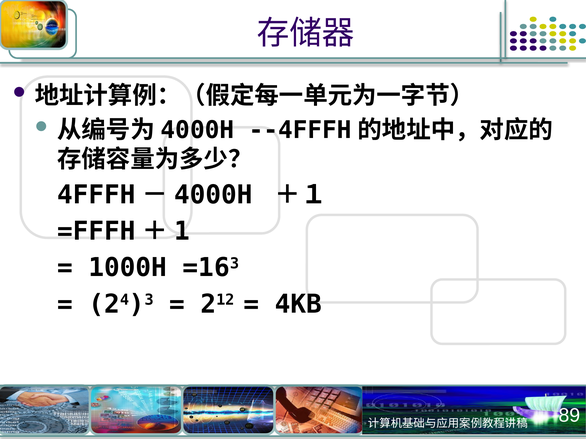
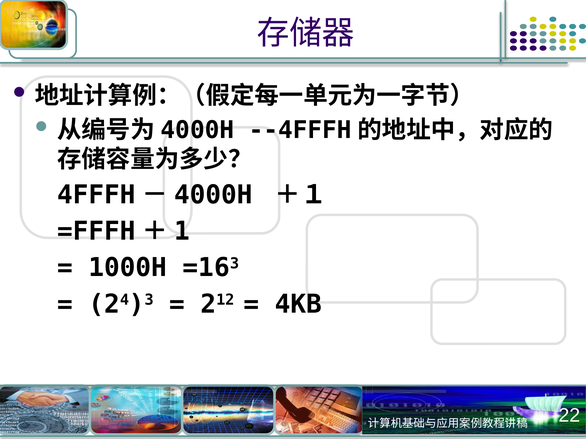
89: 89 -> 22
